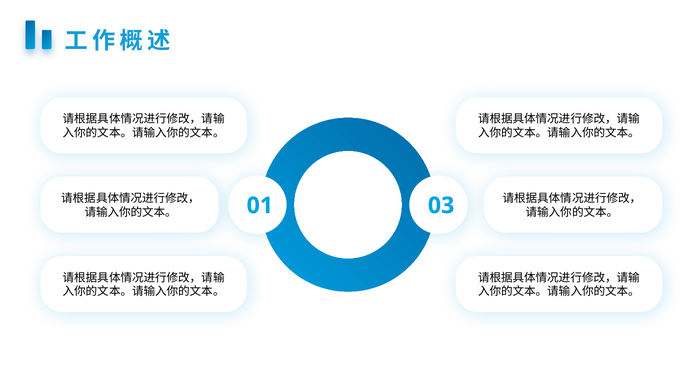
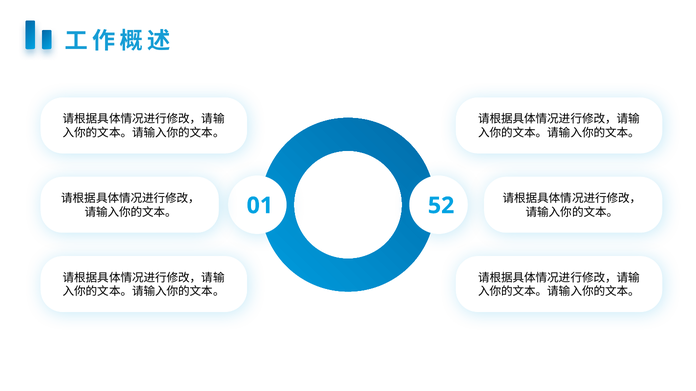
03: 03 -> 52
